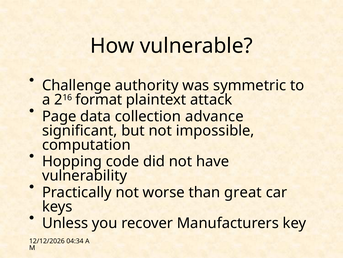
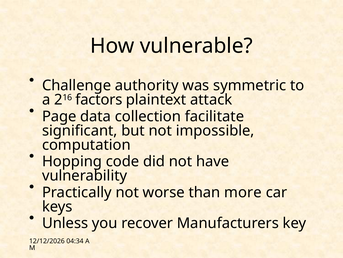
format: format -> factors
advance: advance -> facilitate
great: great -> more
